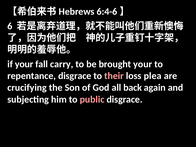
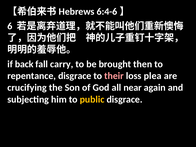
if your: your -> back
brought your: your -> then
back: back -> near
public colour: pink -> yellow
